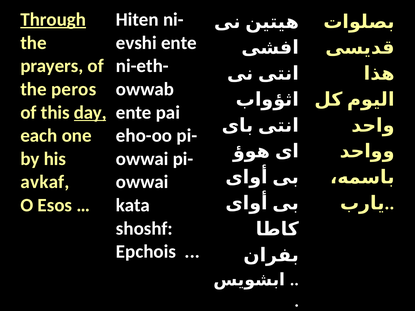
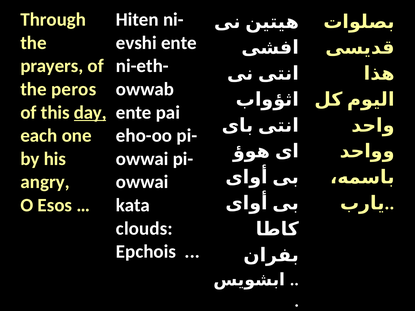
Through underline: present -> none
avkaf: avkaf -> angry
shoshf: shoshf -> clouds
